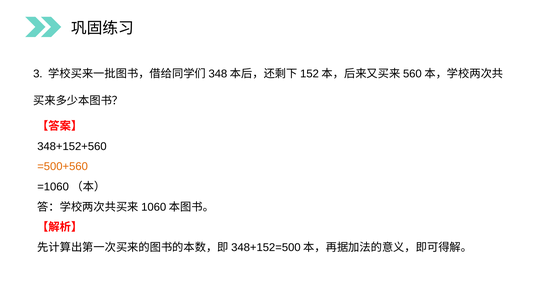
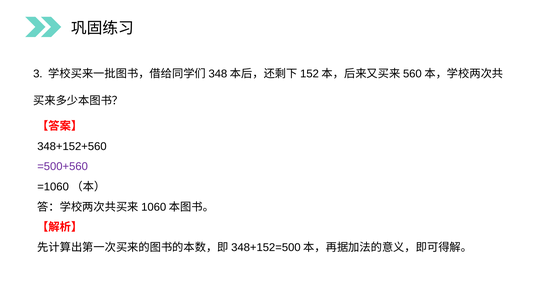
=500+560 colour: orange -> purple
